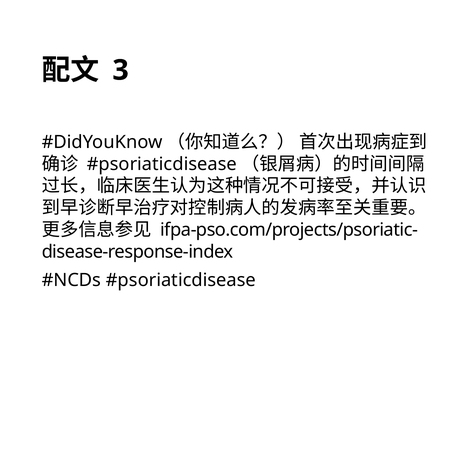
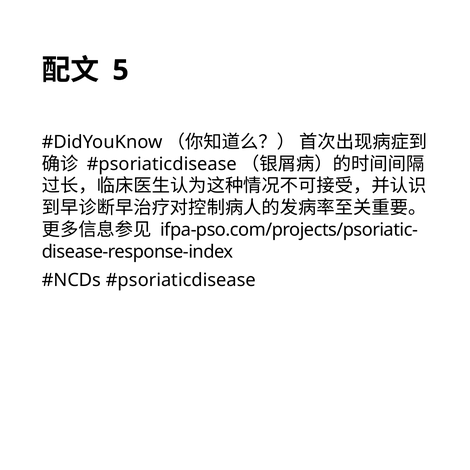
3: 3 -> 5
